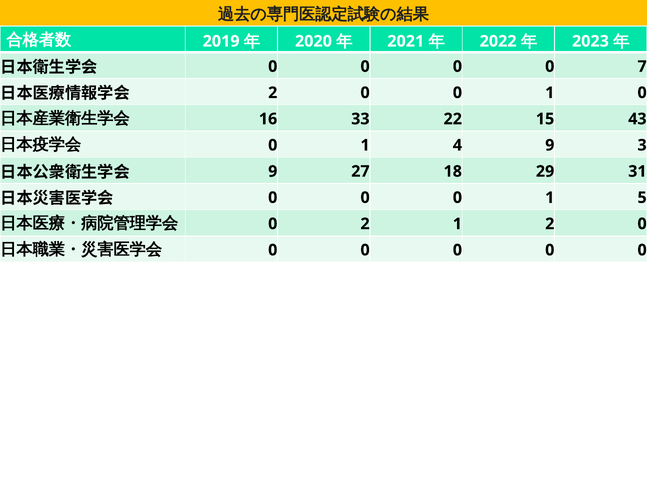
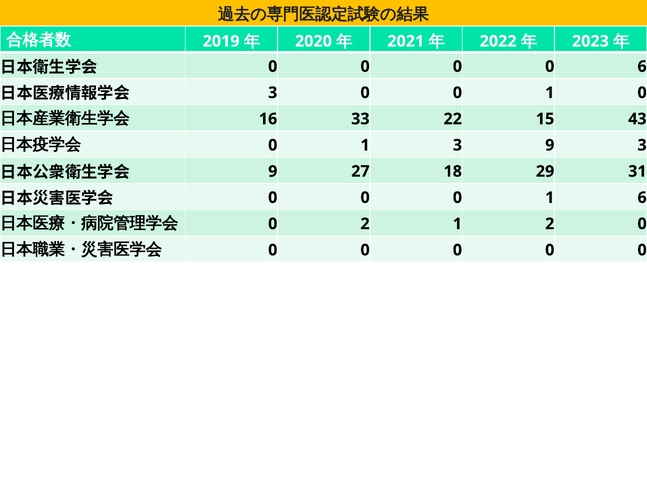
0 7: 7 -> 6
2 at (273, 93): 2 -> 3
1 4: 4 -> 3
1 5: 5 -> 6
